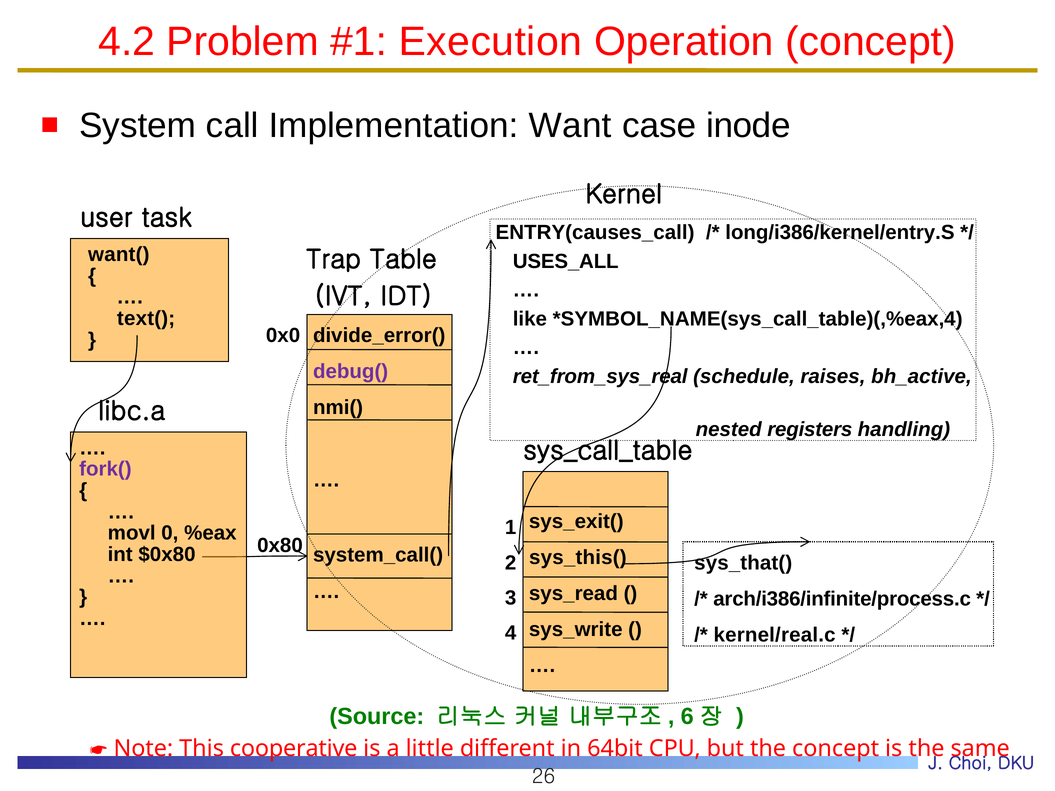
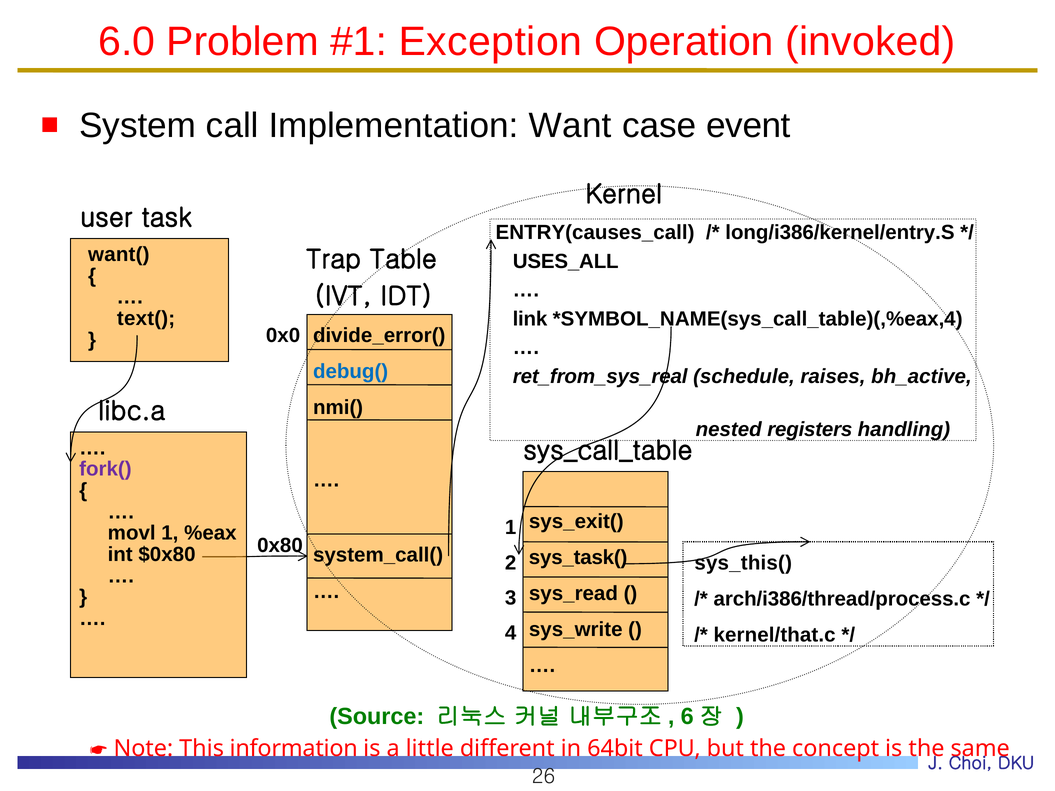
4.2: 4.2 -> 6.0
Execution: Execution -> Exception
Operation concept: concept -> invoked
inode: inode -> event
like: like -> link
debug( colour: purple -> blue
movl 0: 0 -> 1
sys_this(: sys_this( -> sys_task(
sys_that(: sys_that( -> sys_this(
arch/i386/infinite/process.c: arch/i386/infinite/process.c -> arch/i386/thread/process.c
kernel/real.c: kernel/real.c -> kernel/that.c
cooperative: cooperative -> information
